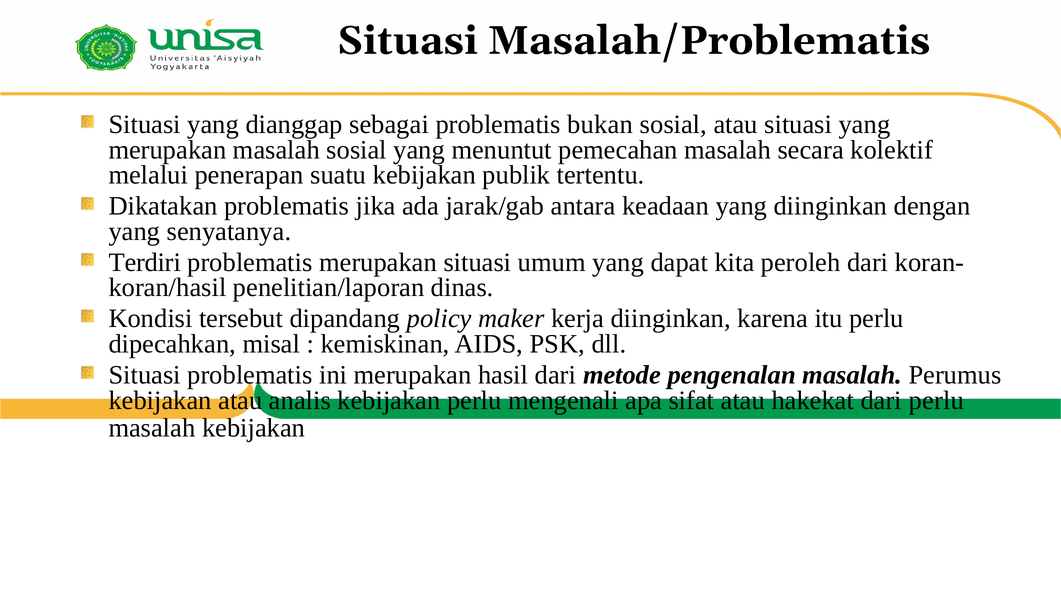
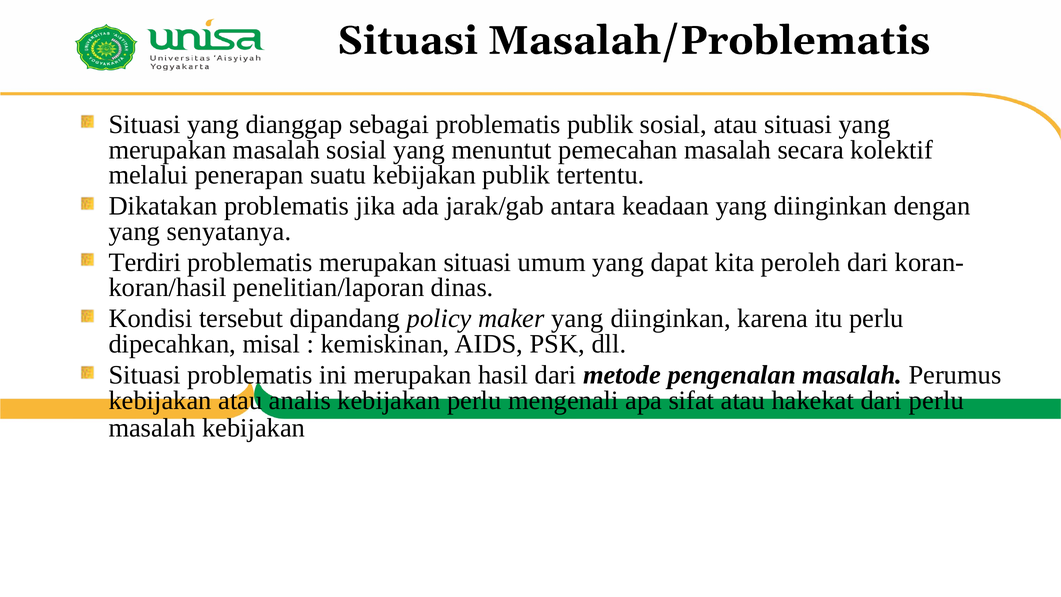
problematis bukan: bukan -> publik
maker kerja: kerja -> yang
